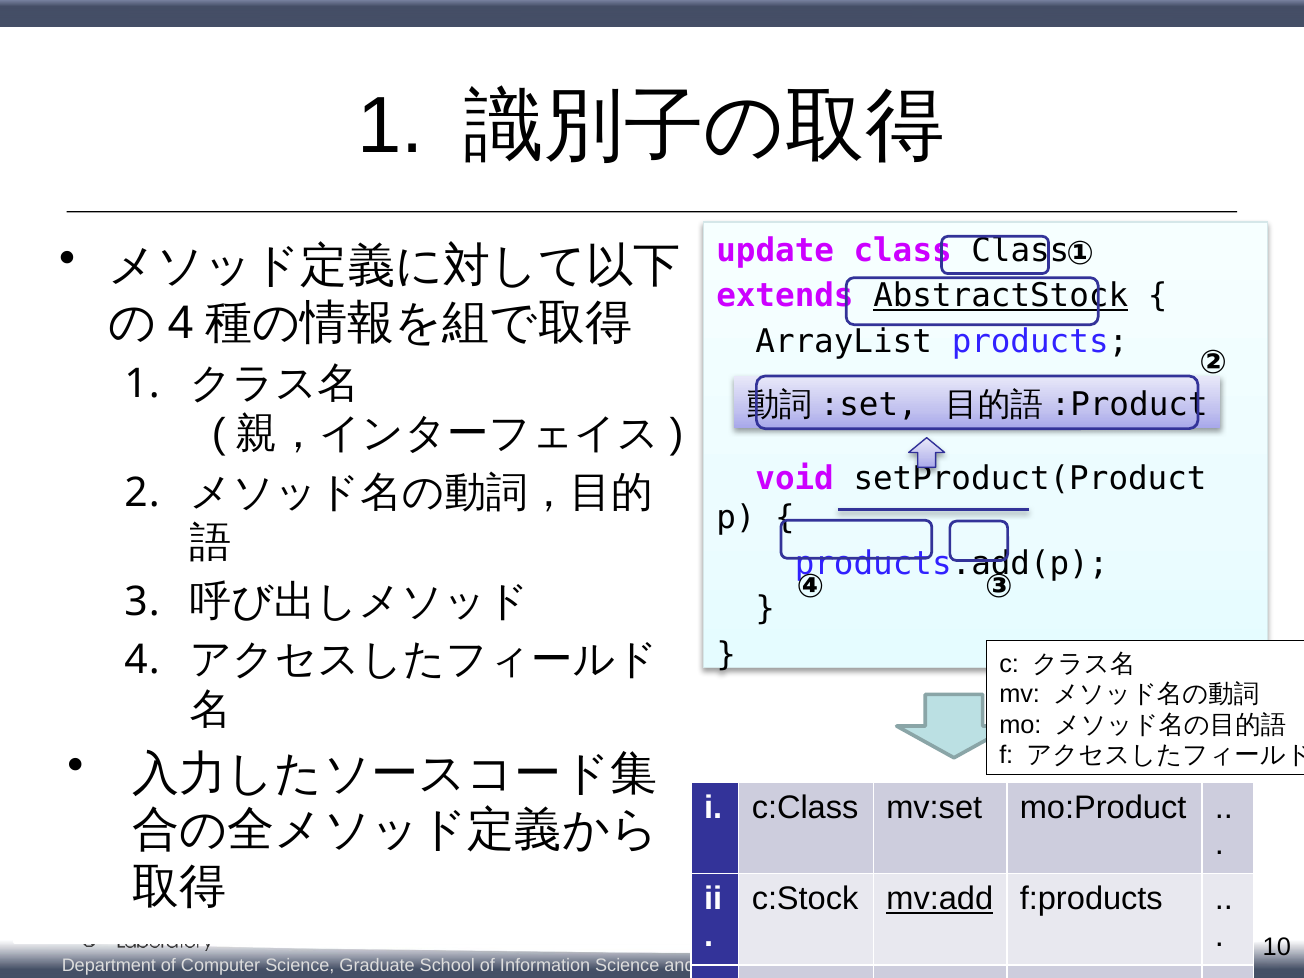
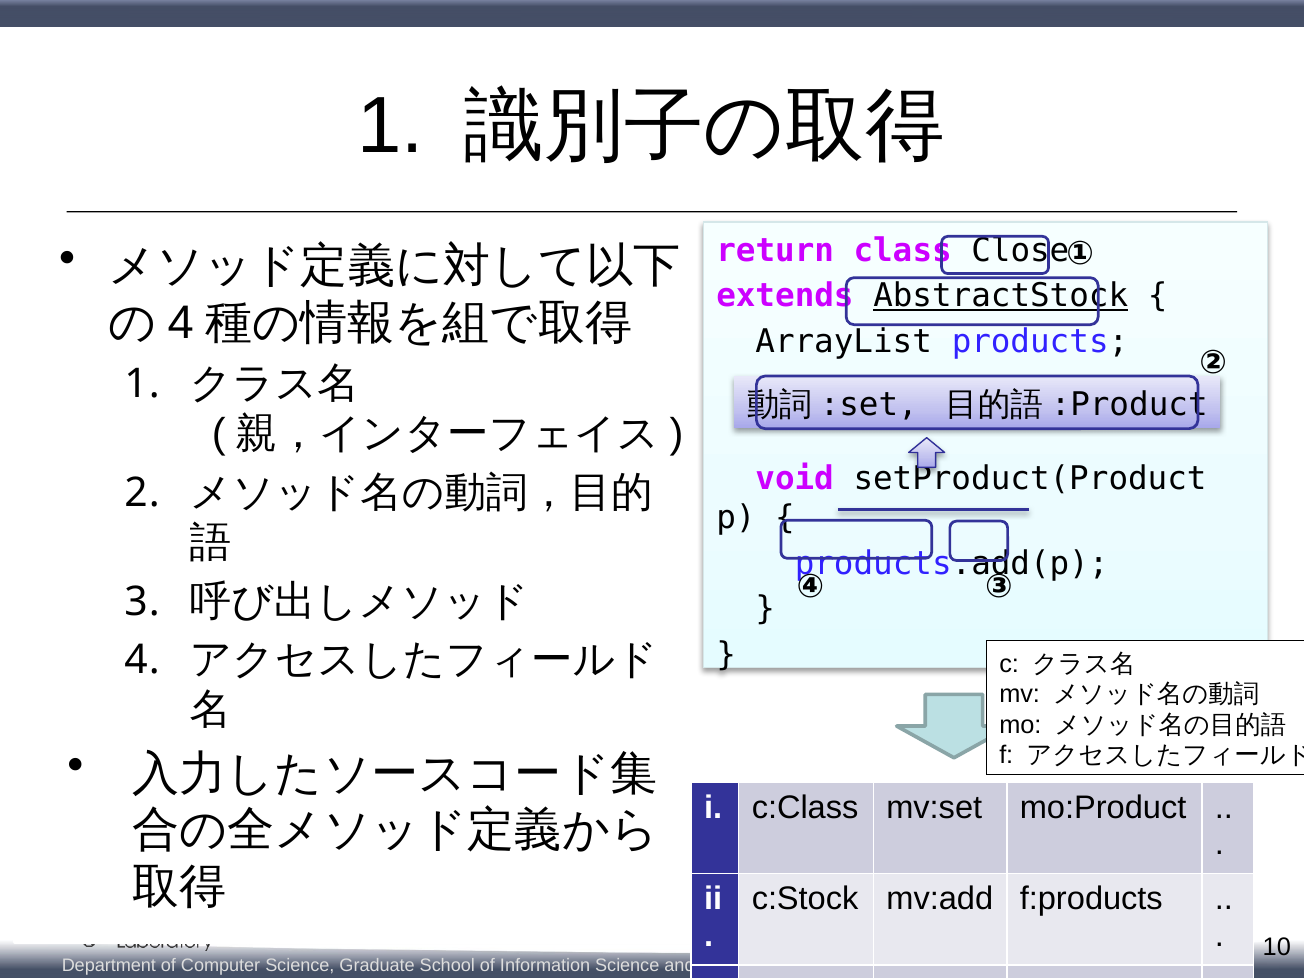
update: update -> return
class Class: Class -> Close
mv:add underline: present -> none
